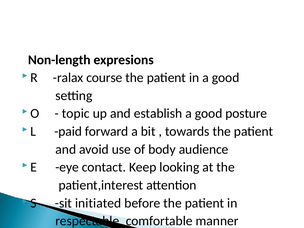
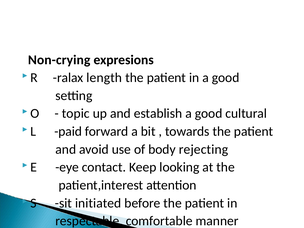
Non-length: Non-length -> Non-crying
course: course -> length
posture: posture -> cultural
audience: audience -> rejecting
